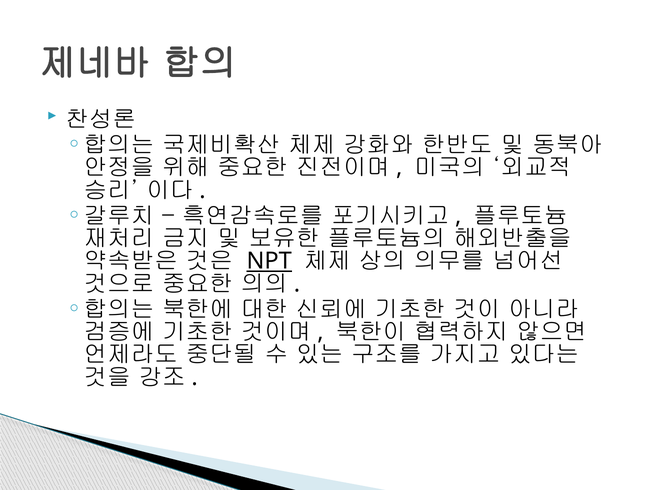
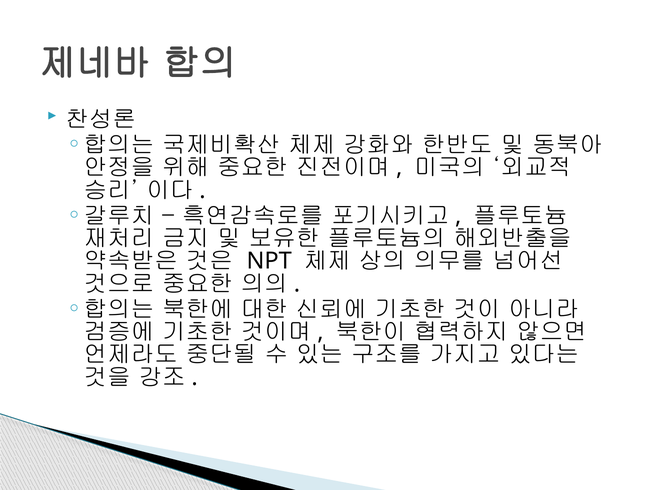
NPT underline: present -> none
